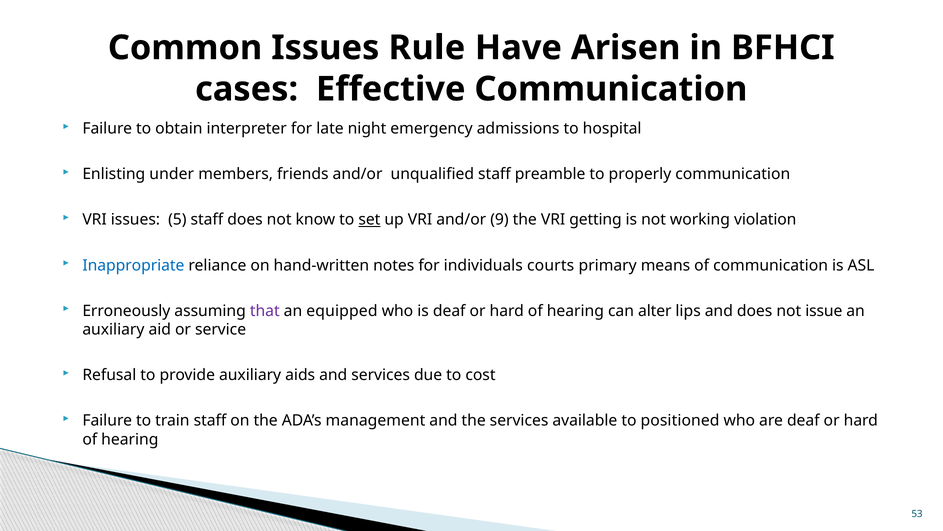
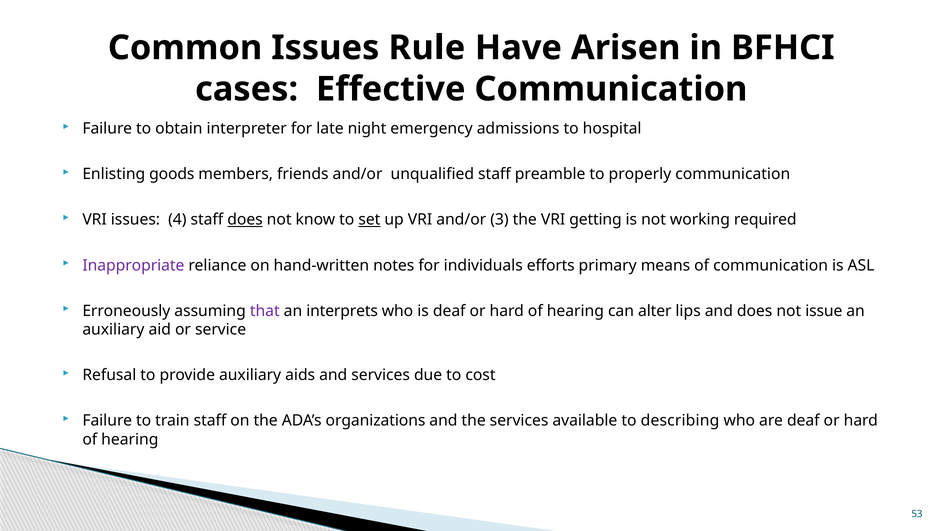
under: under -> goods
5: 5 -> 4
does at (245, 220) underline: none -> present
9: 9 -> 3
violation: violation -> required
Inappropriate colour: blue -> purple
courts: courts -> efforts
equipped: equipped -> interprets
management: management -> organizations
positioned: positioned -> describing
